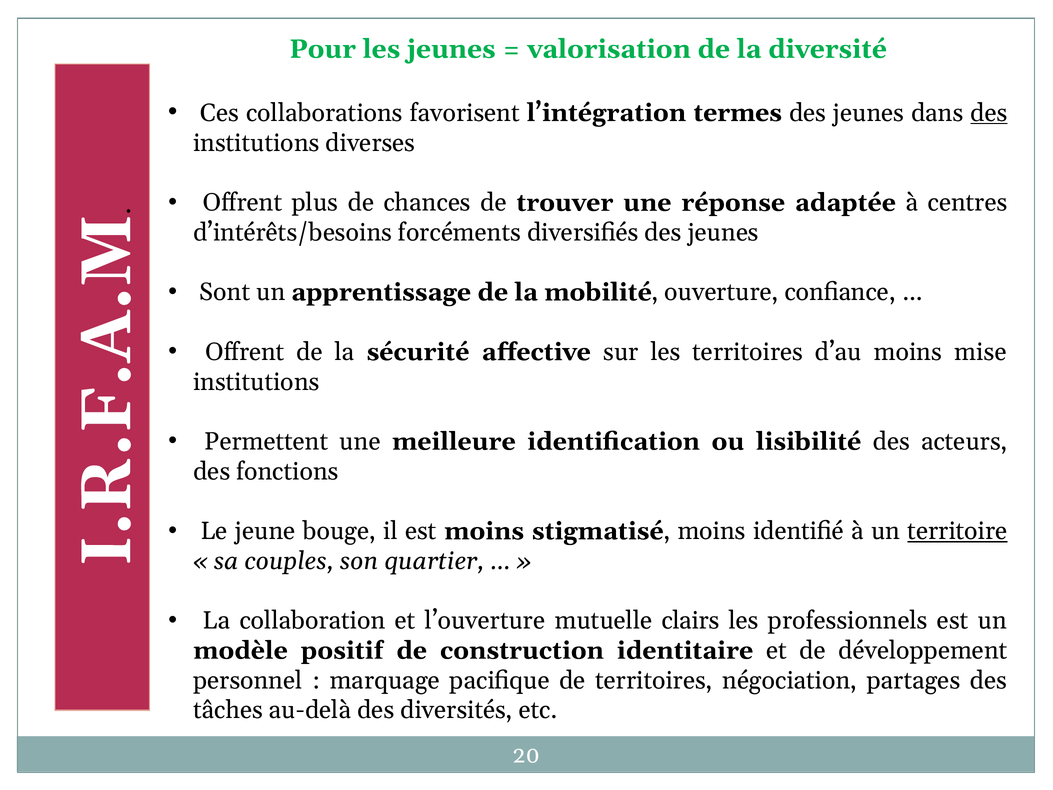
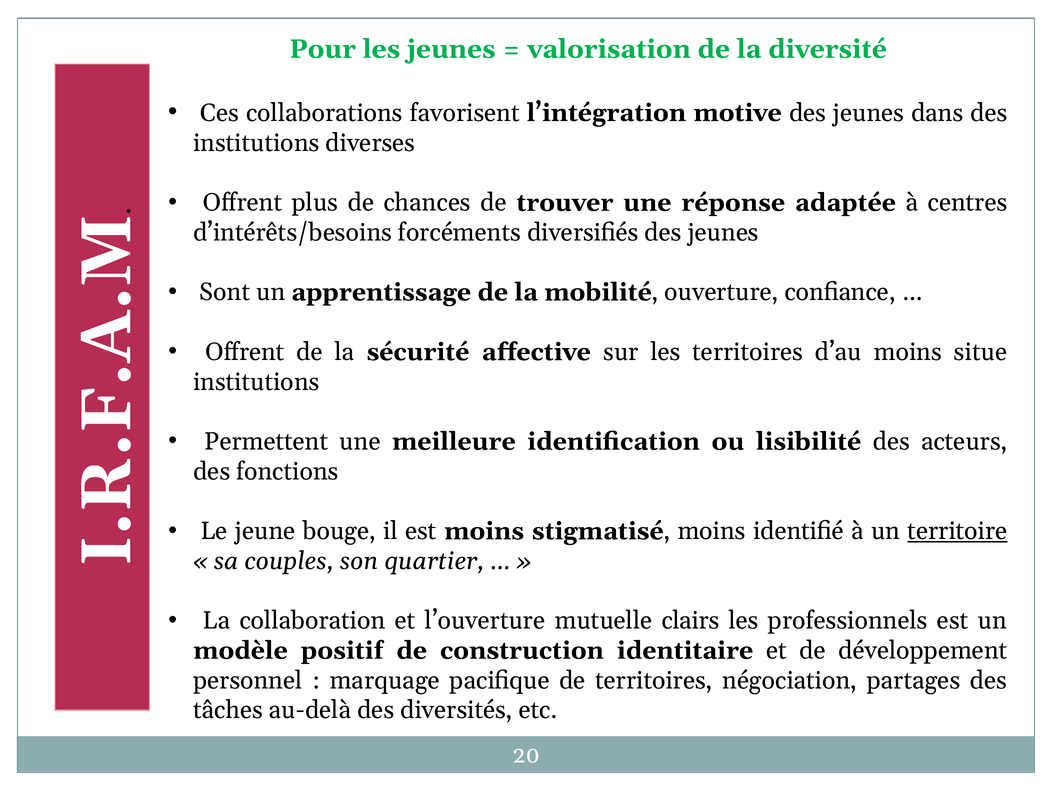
termes: termes -> motive
des at (989, 113) underline: present -> none
mise: mise -> situe
